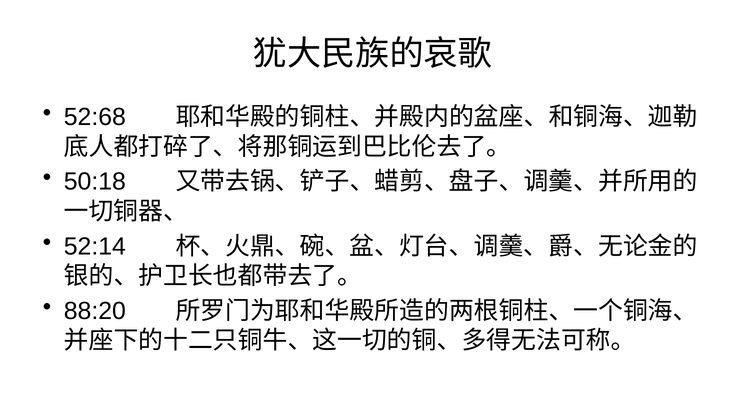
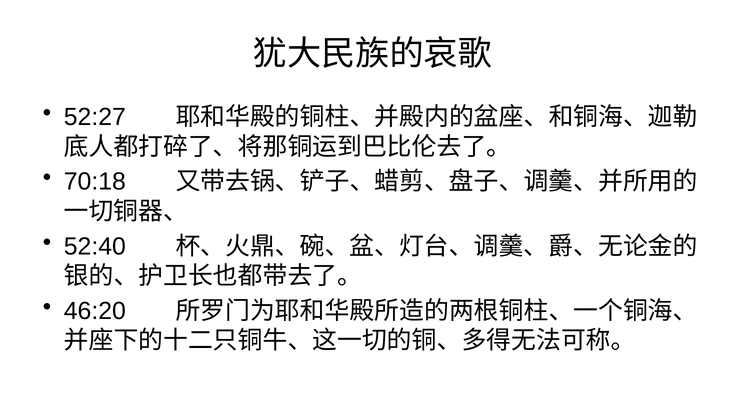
52:68: 52:68 -> 52:27
50:18: 50:18 -> 70:18
52:14: 52:14 -> 52:40
88:20: 88:20 -> 46:20
